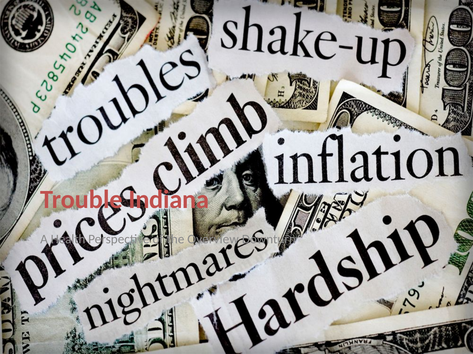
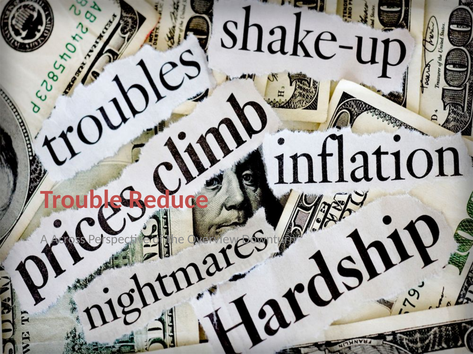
Indiana: Indiana -> Reduce
Health: Health -> Across
